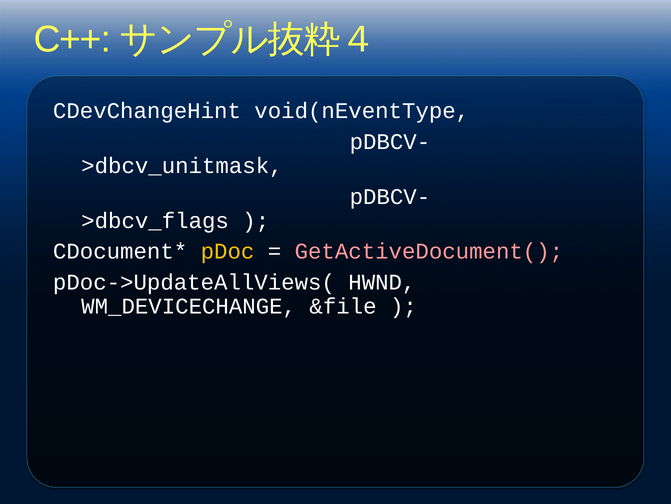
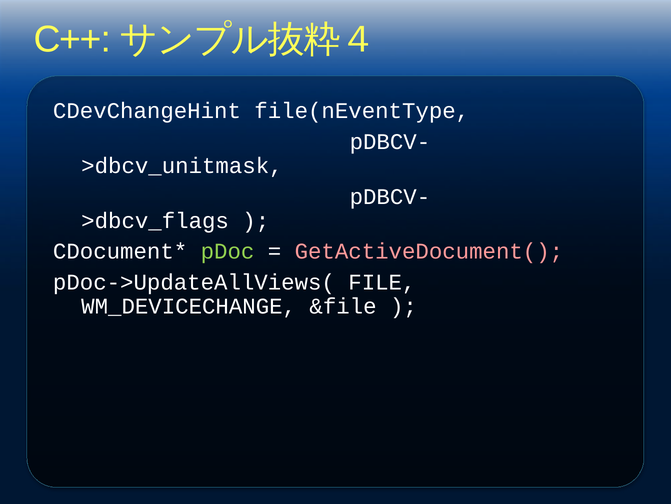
void(nEventType: void(nEventType -> file(nEventType
pDoc colour: yellow -> light green
HWND: HWND -> FILE
